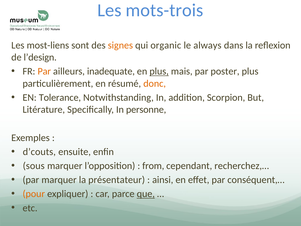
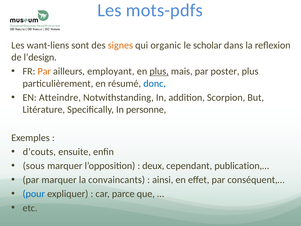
mots-trois: mots-trois -> mots-pdfs
most-liens: most-liens -> want-liens
always: always -> scholar
inadequate: inadequate -> employant
donc colour: orange -> blue
Tolerance: Tolerance -> Atteindre
from: from -> deux
recherchez,…: recherchez,… -> publication,…
présentateur: présentateur -> convaincants
pour colour: orange -> blue
que underline: present -> none
